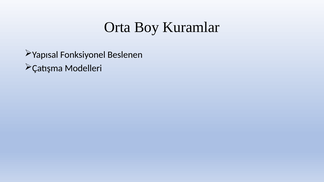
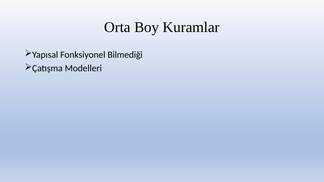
Beslenen: Beslenen -> Bilmediği
